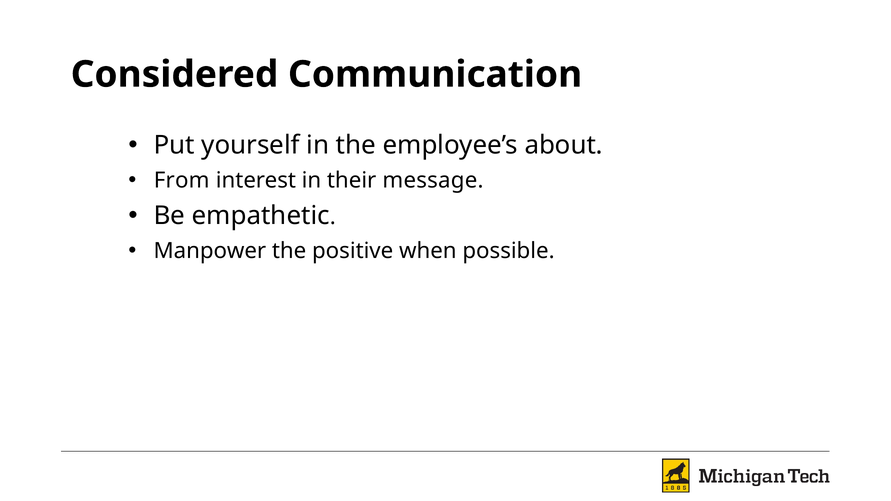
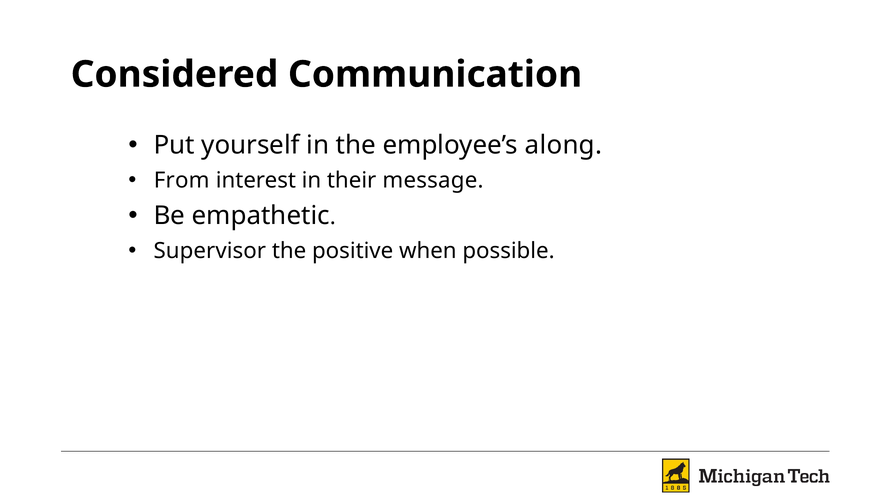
about: about -> along
Manpower: Manpower -> Supervisor
